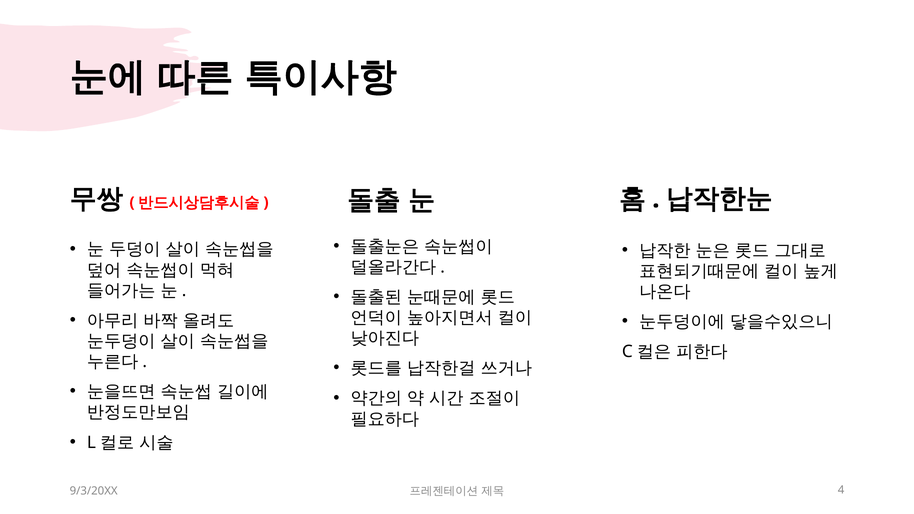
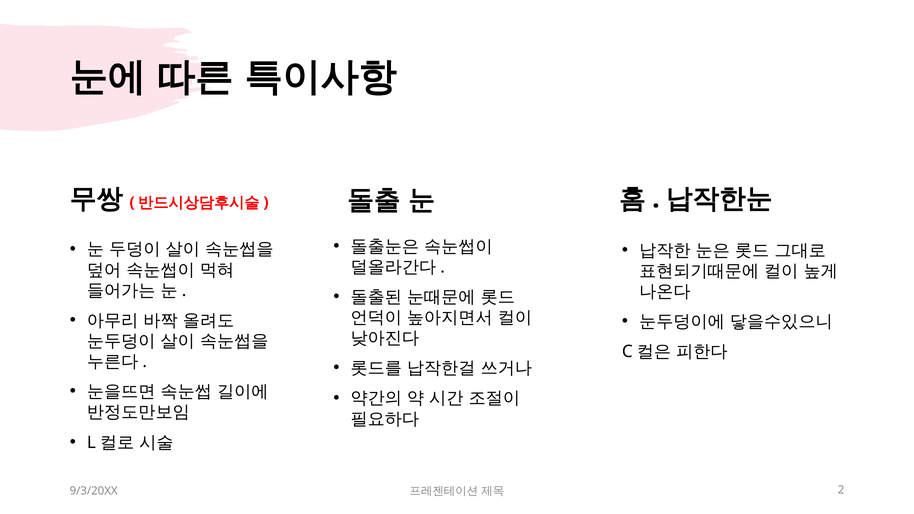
4: 4 -> 2
